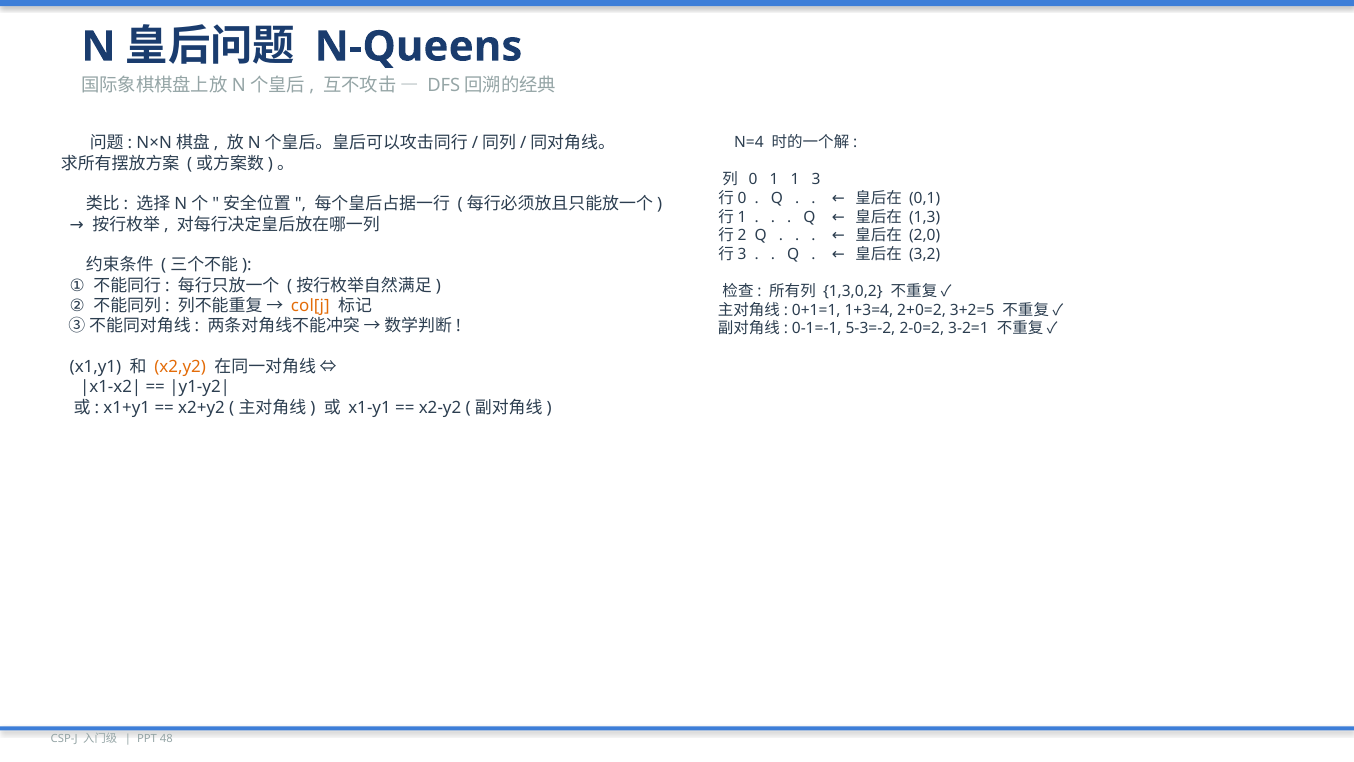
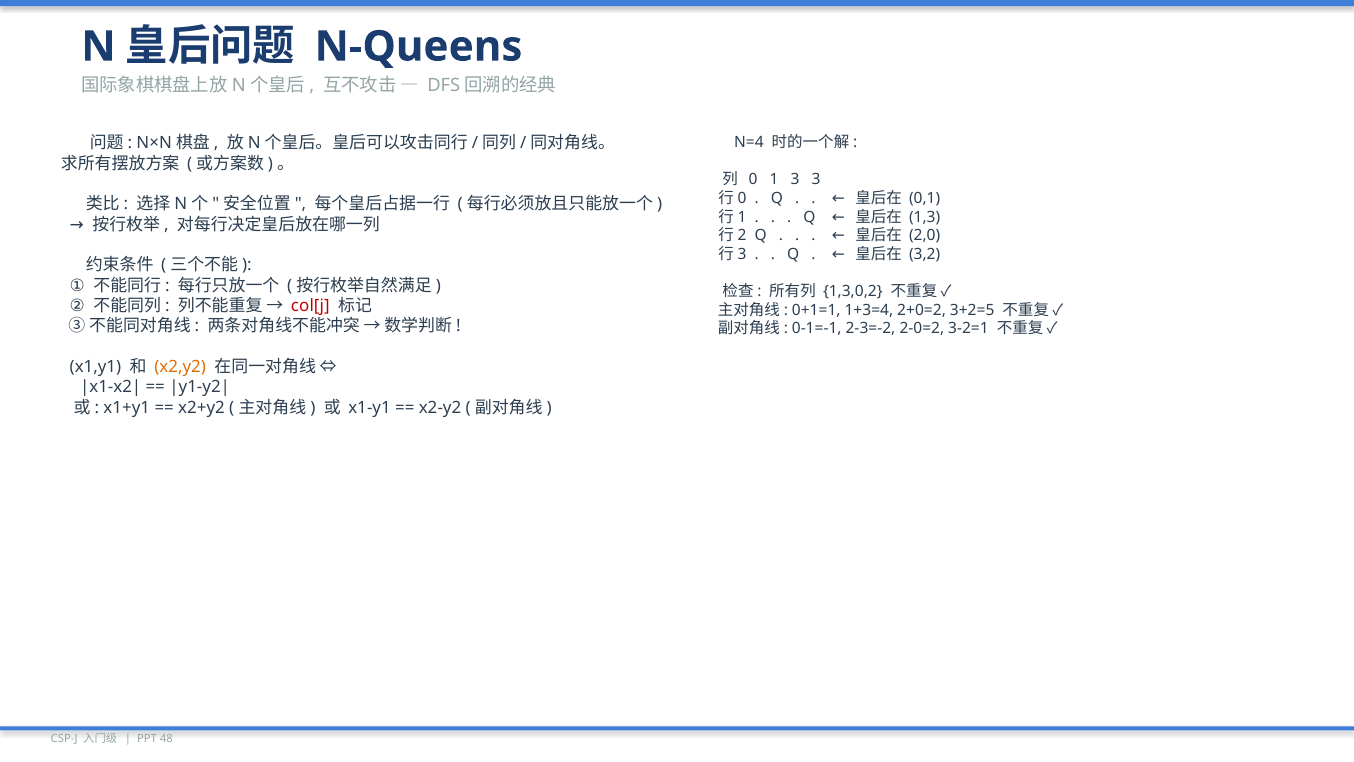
1 1: 1 -> 3
col[j colour: orange -> red
5-3=-2: 5-3=-2 -> 2-3=-2
